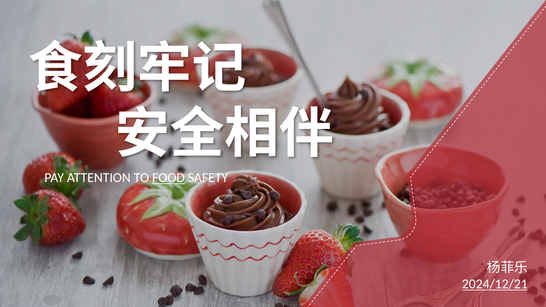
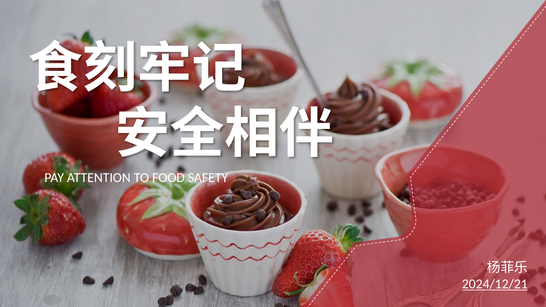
FOOD underline: present -> none
